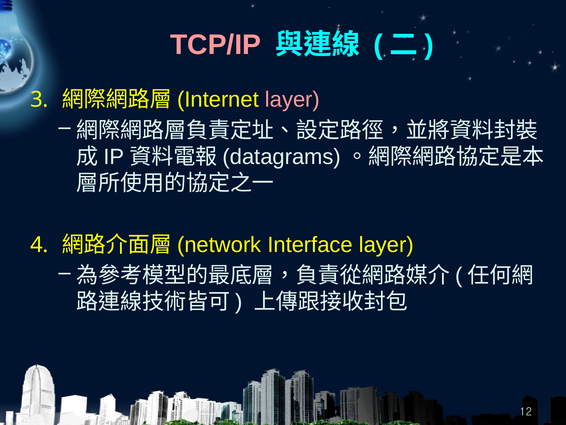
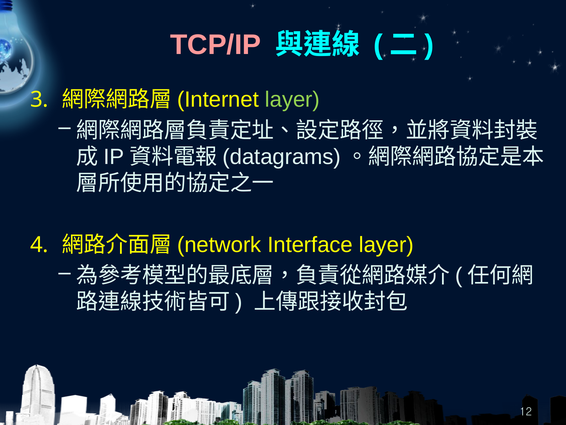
layer at (292, 100) colour: pink -> light green
